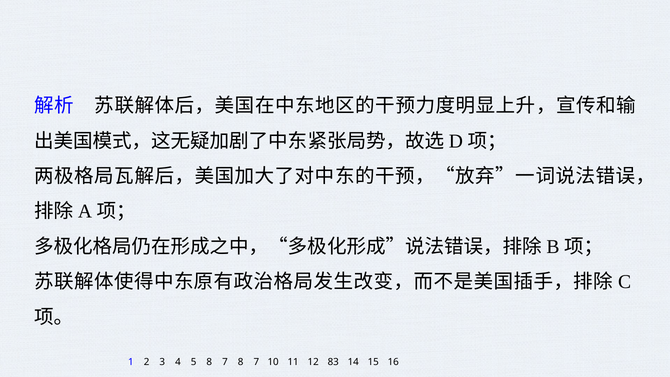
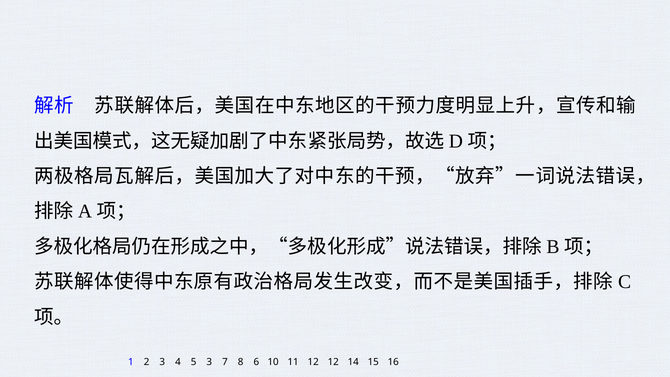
5 8: 8 -> 3
7 8 7: 7 -> 6
12 83: 83 -> 12
